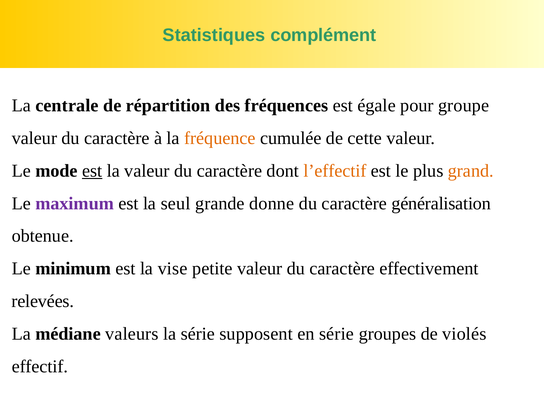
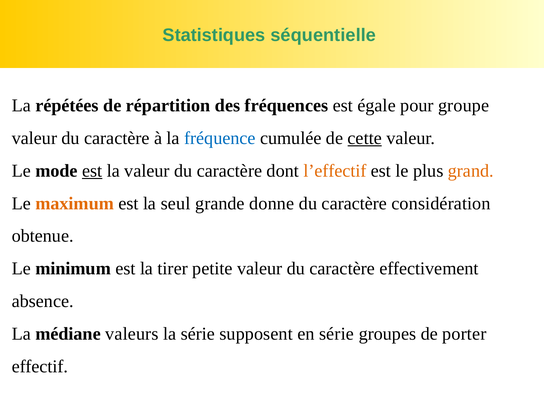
complément: complément -> séquentielle
centrale: centrale -> répétées
fréquence colour: orange -> blue
cette underline: none -> present
maximum colour: purple -> orange
généralisation: généralisation -> considération
vise: vise -> tirer
relevées: relevées -> absence
violés: violés -> porter
